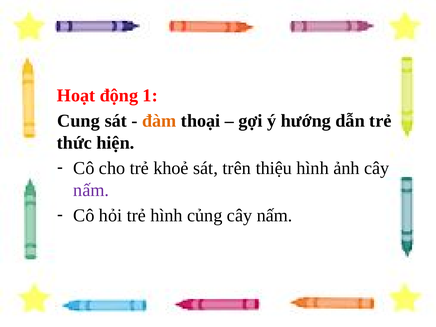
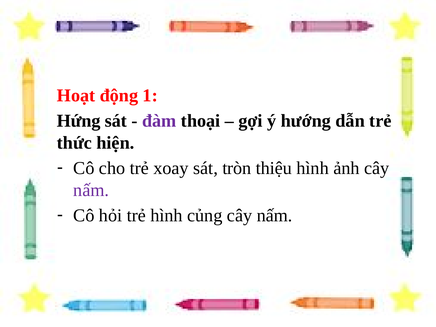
Cung: Cung -> Hứng
đàm colour: orange -> purple
khoẻ: khoẻ -> xoay
trên: trên -> tròn
